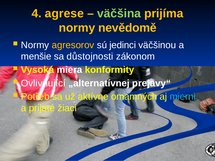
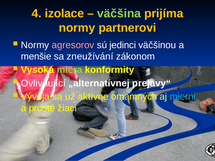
agrese: agrese -> izolace
nevědomě: nevědomě -> partnerovi
agresorov colour: yellow -> pink
důstojnosti: důstojnosti -> zneužívání
miera colour: white -> light green
Potřeb: Potřeb -> Vývoja
prijaté: prijaté -> prosté
